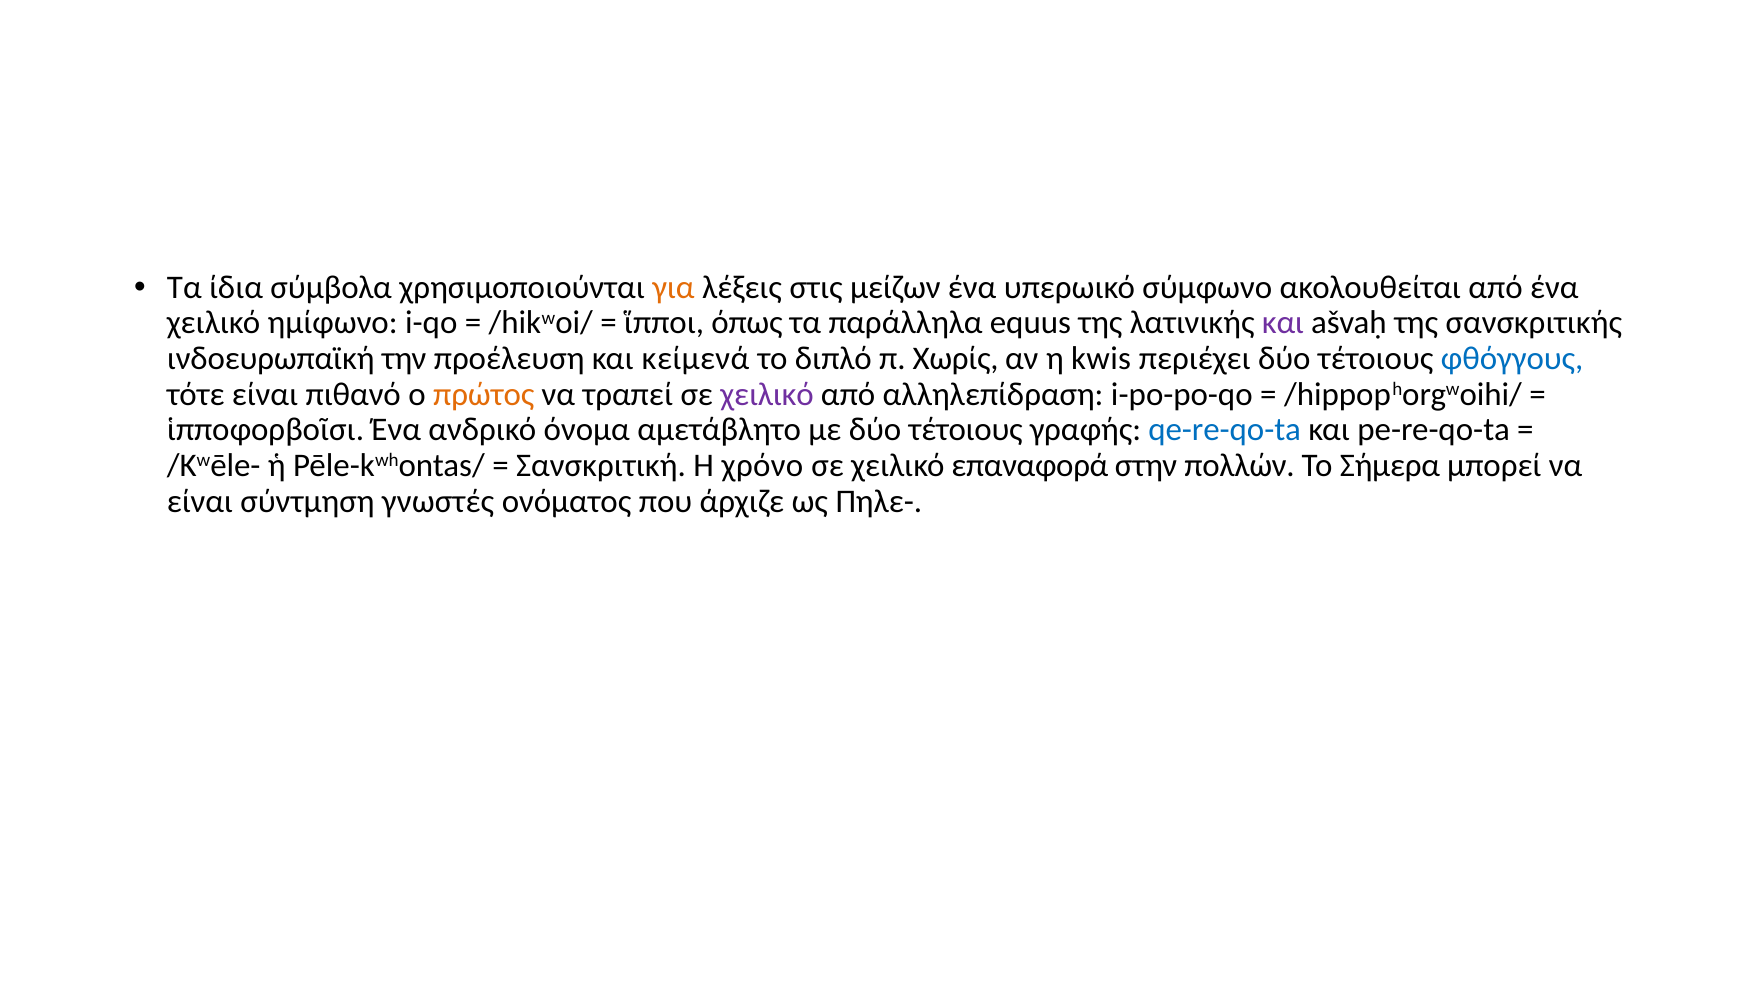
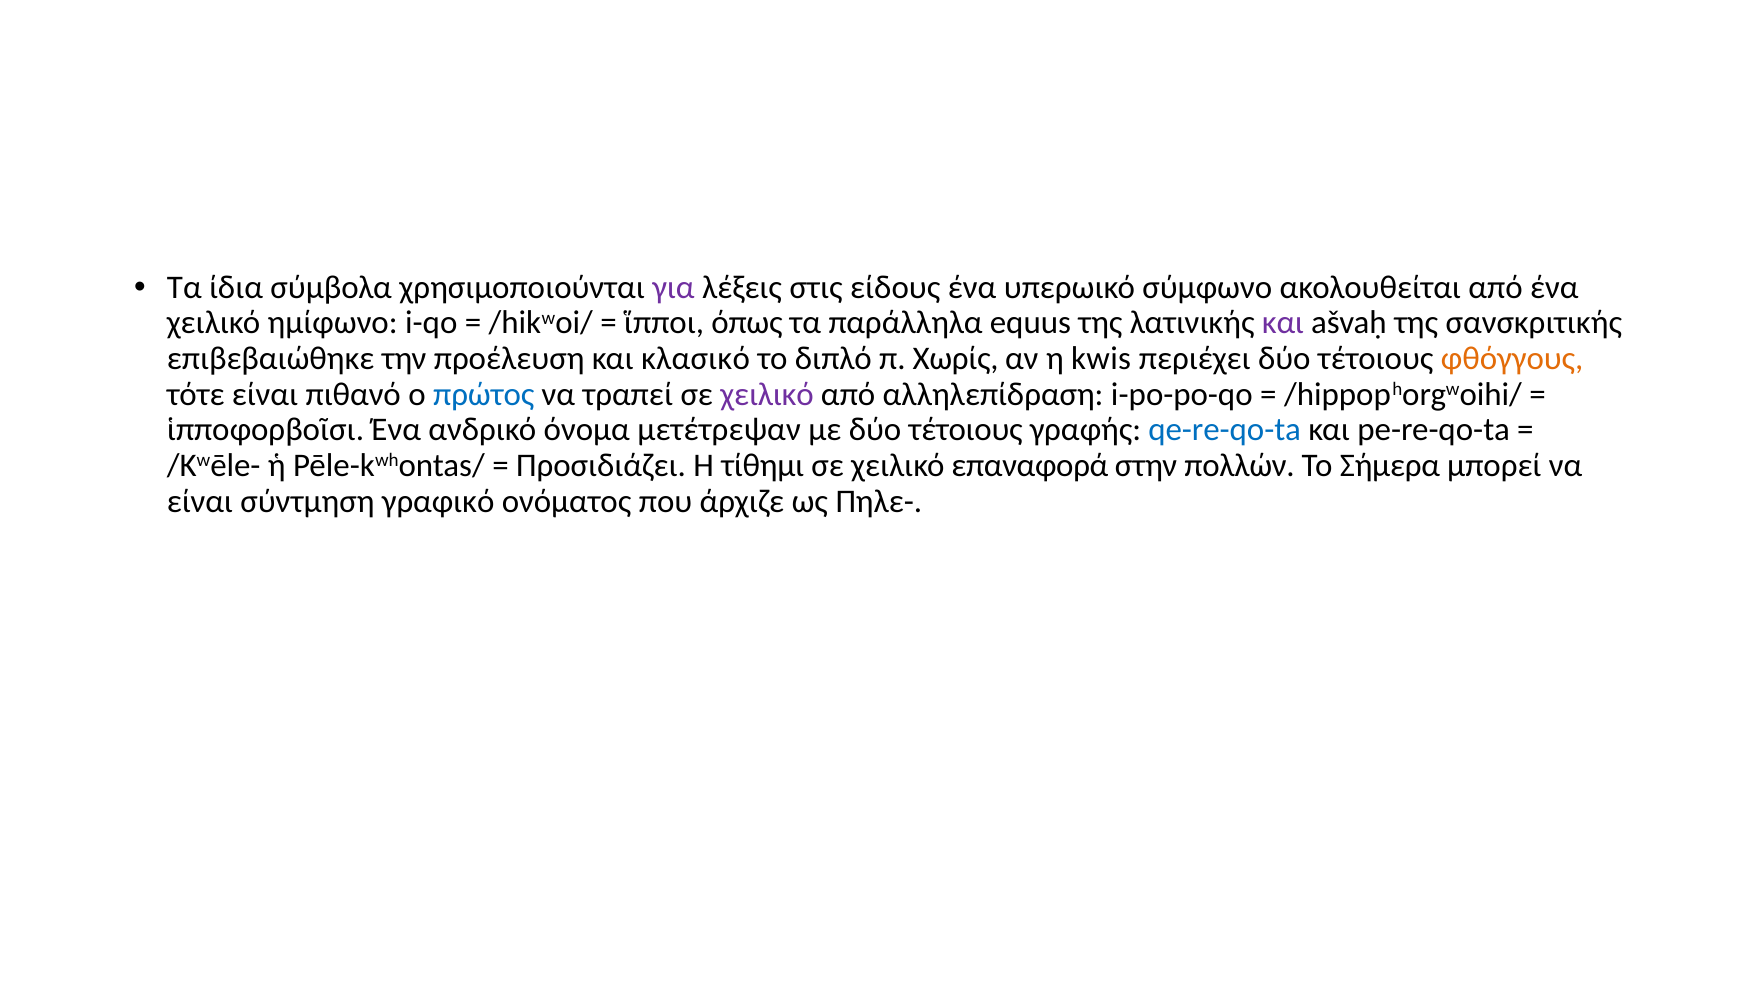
για colour: orange -> purple
μείζων: μείζων -> είδους
ινδοευρωπαϊκή: ινδοευρωπαϊκή -> επιβεβαιώθηκε
κείμενά: κείμενά -> κλασικό
φθόγγους colour: blue -> orange
πρώτος colour: orange -> blue
αμετάβλητο: αμετάβλητο -> μετέτρεψαν
Σανσκριτική: Σανσκριτική -> Προσιδιάζει
χρόνο: χρόνο -> τίθημι
γνωστές: γνωστές -> γραφικό
